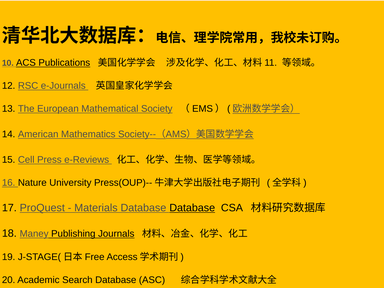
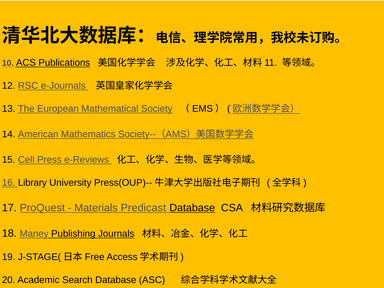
16 Nature: Nature -> Library
Materials Database: Database -> Predicast
